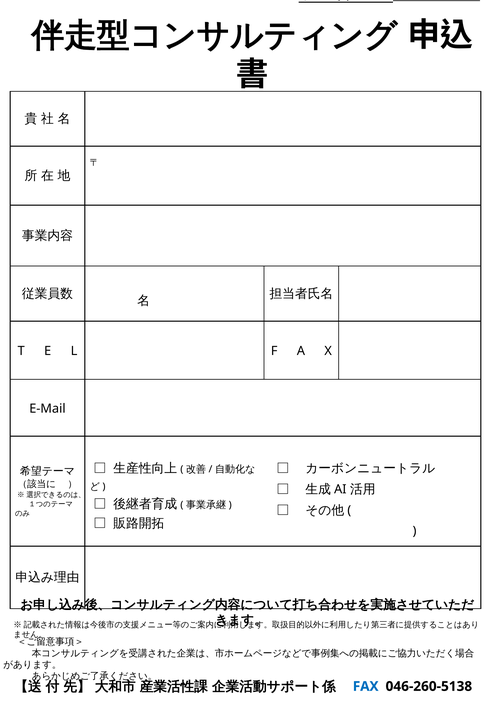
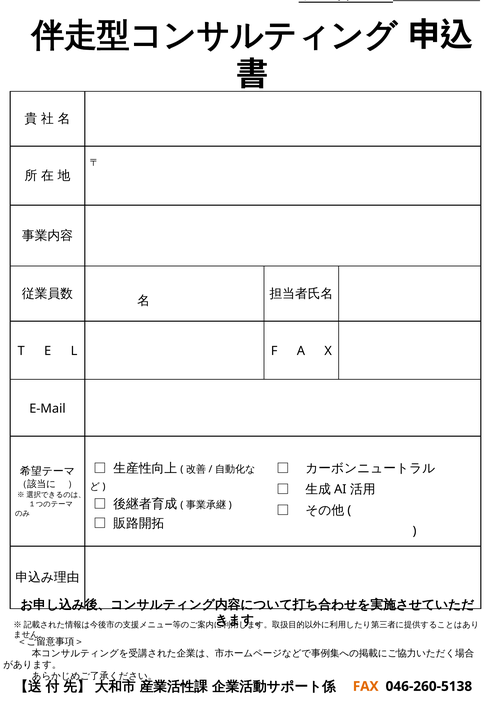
FAX colour: blue -> orange
